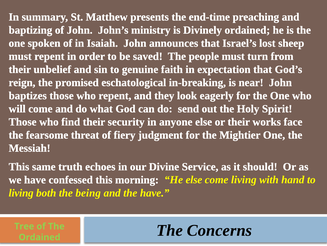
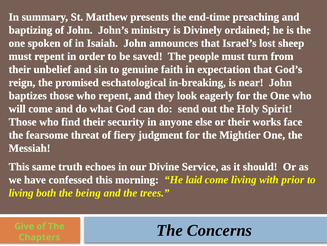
He else: else -> laid
hand: hand -> prior
the have: have -> trees
Tree: Tree -> Give
Ordained at (40, 237): Ordained -> Chapters
